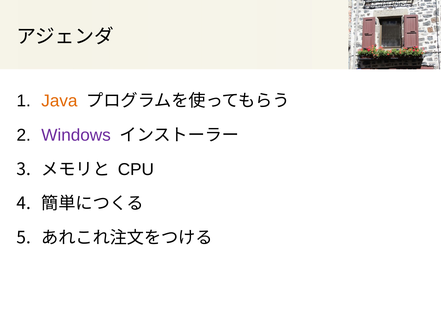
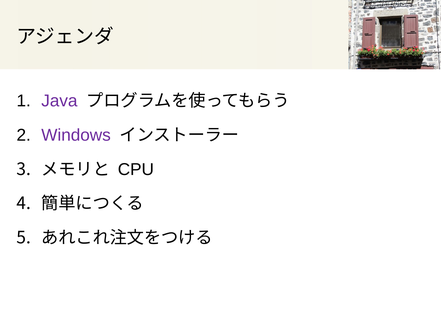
Java colour: orange -> purple
